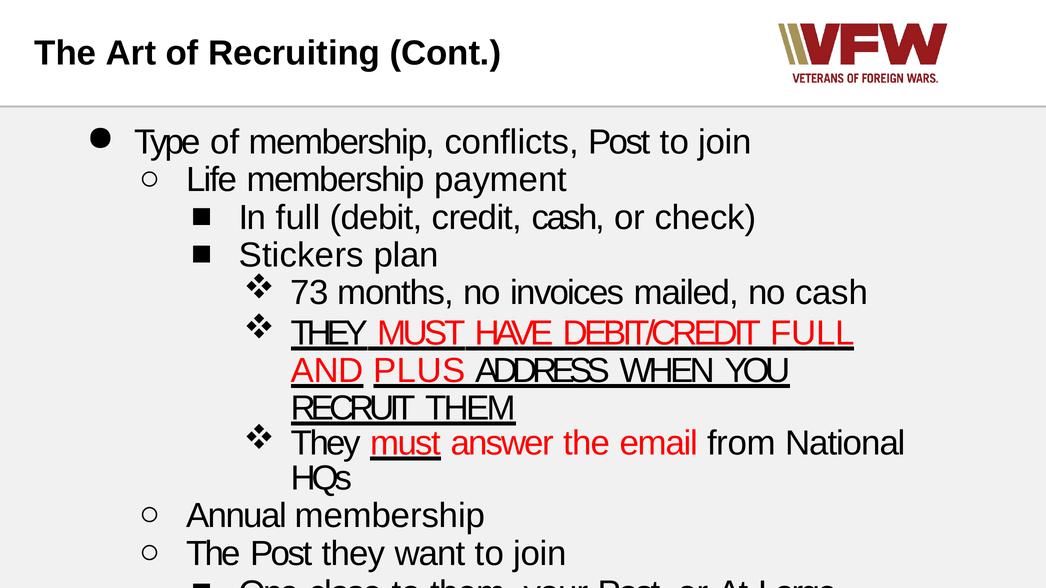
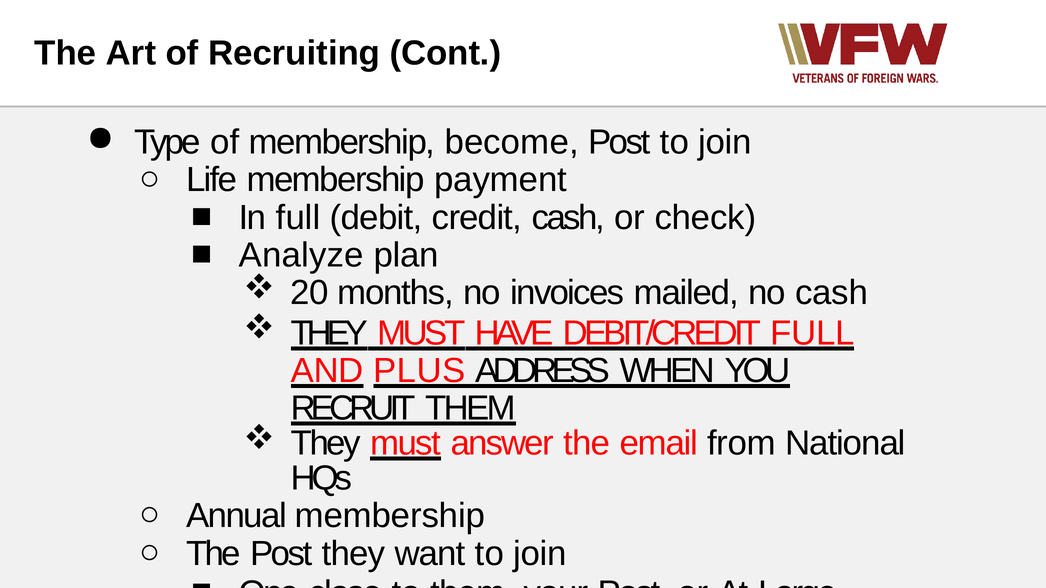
conflicts: conflicts -> become
Stickers: Stickers -> Analyze
73: 73 -> 20
